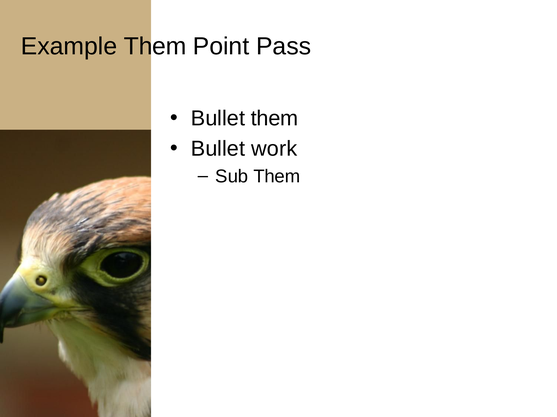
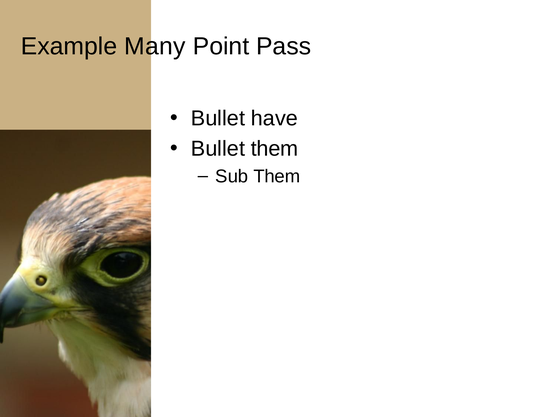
Example Them: Them -> Many
Bullet them: them -> have
Bullet work: work -> them
